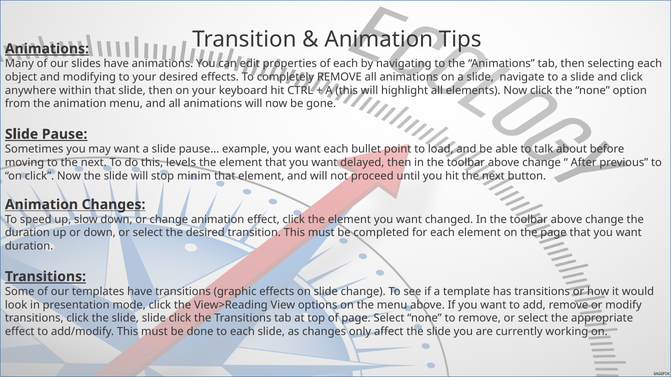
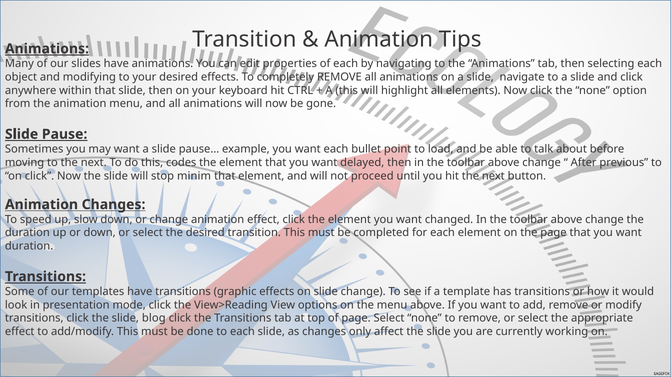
levels: levels -> codes
slide slide: slide -> blog
